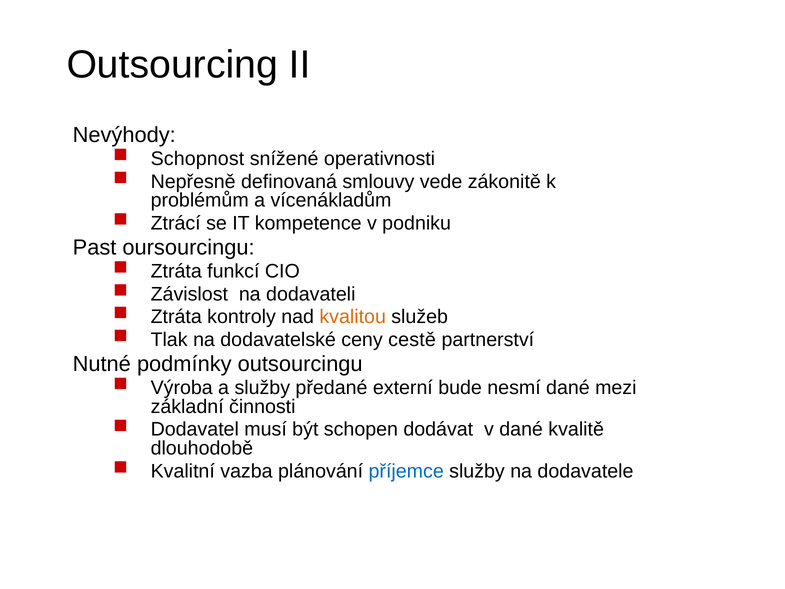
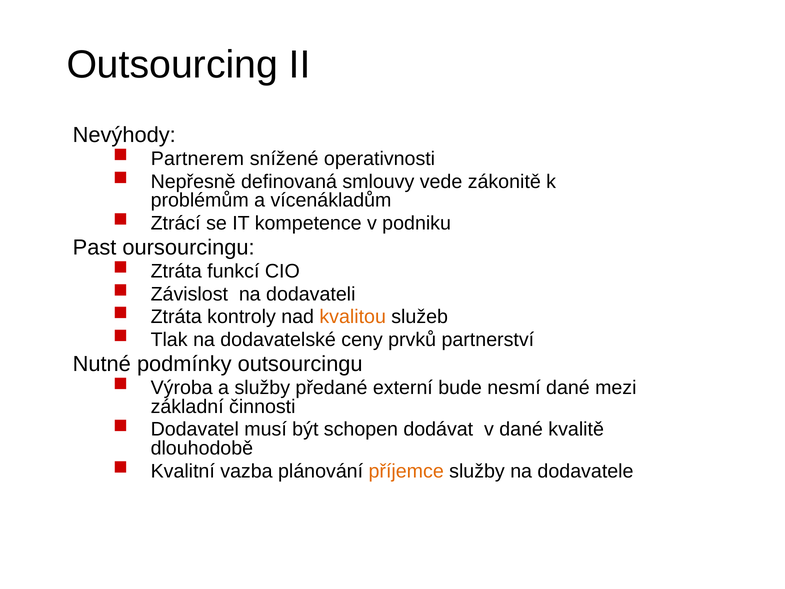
Schopnost: Schopnost -> Partnerem
cestě: cestě -> prvků
příjemce colour: blue -> orange
